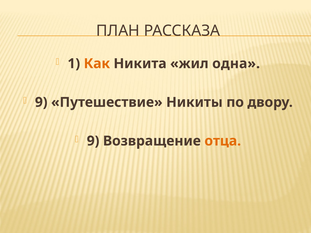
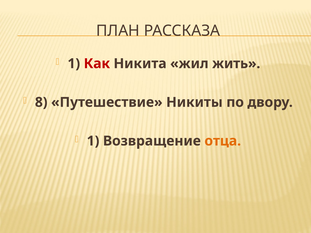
Как colour: orange -> red
одна: одна -> жить
9 at (41, 102): 9 -> 8
9 at (93, 141): 9 -> 1
